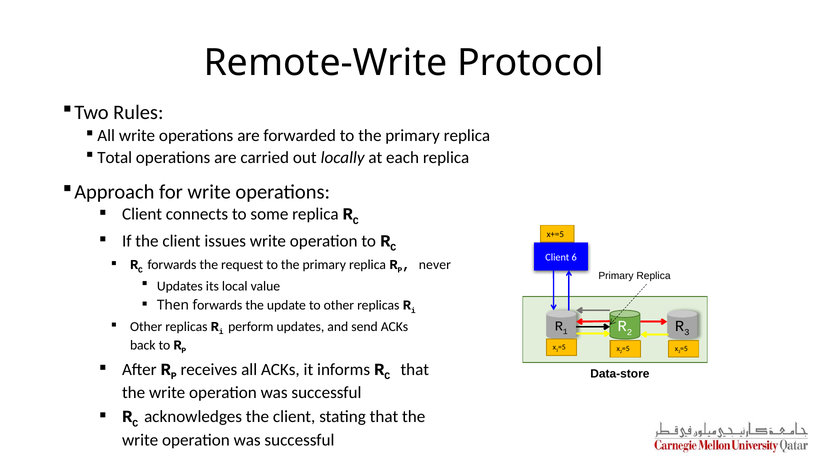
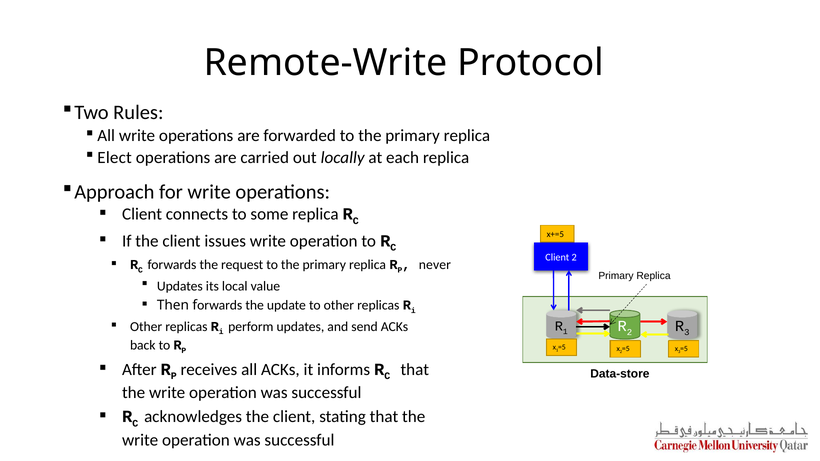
Total: Total -> Elect
Client 6: 6 -> 2
